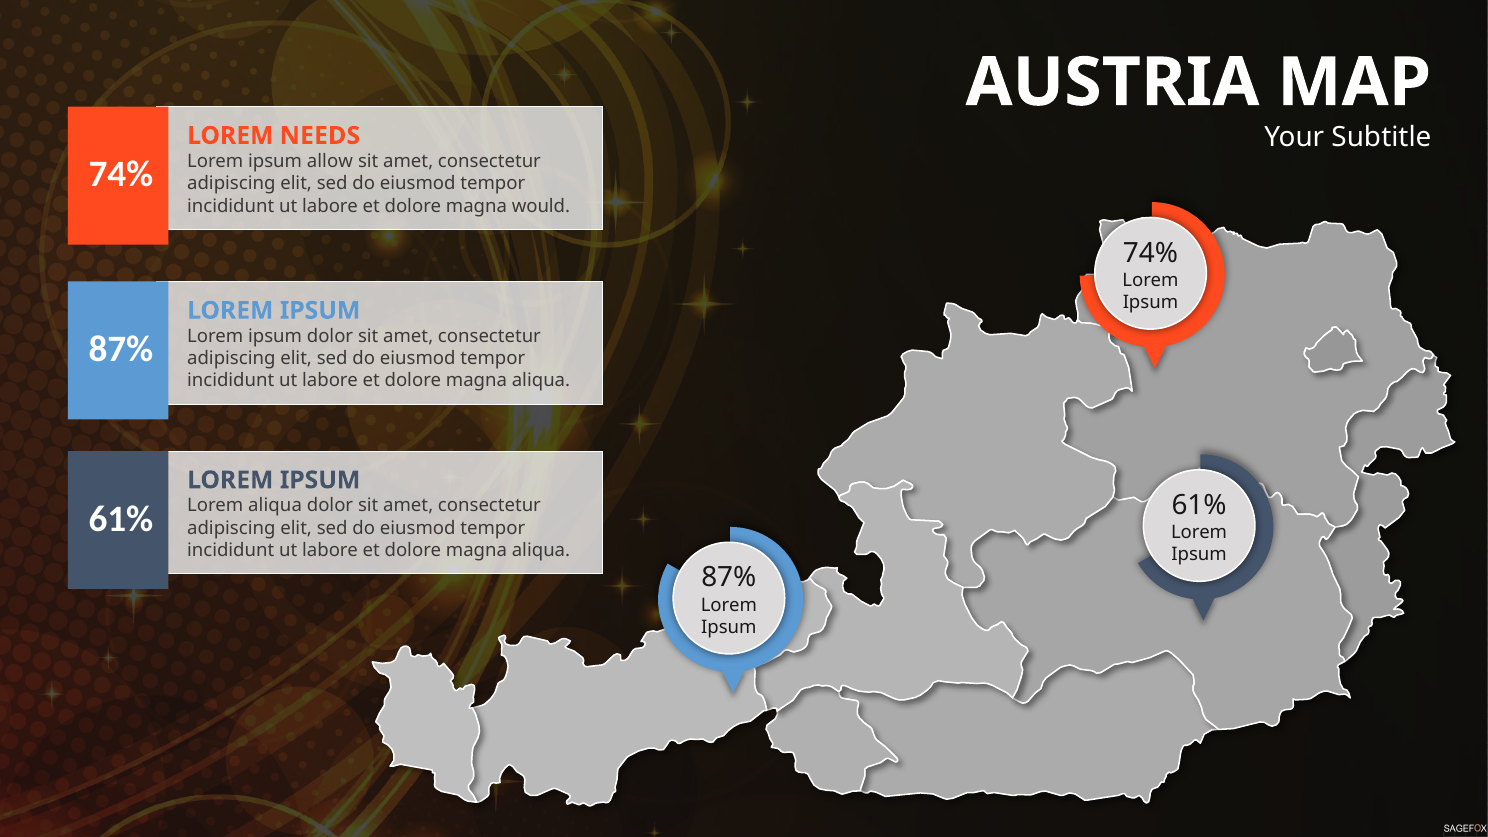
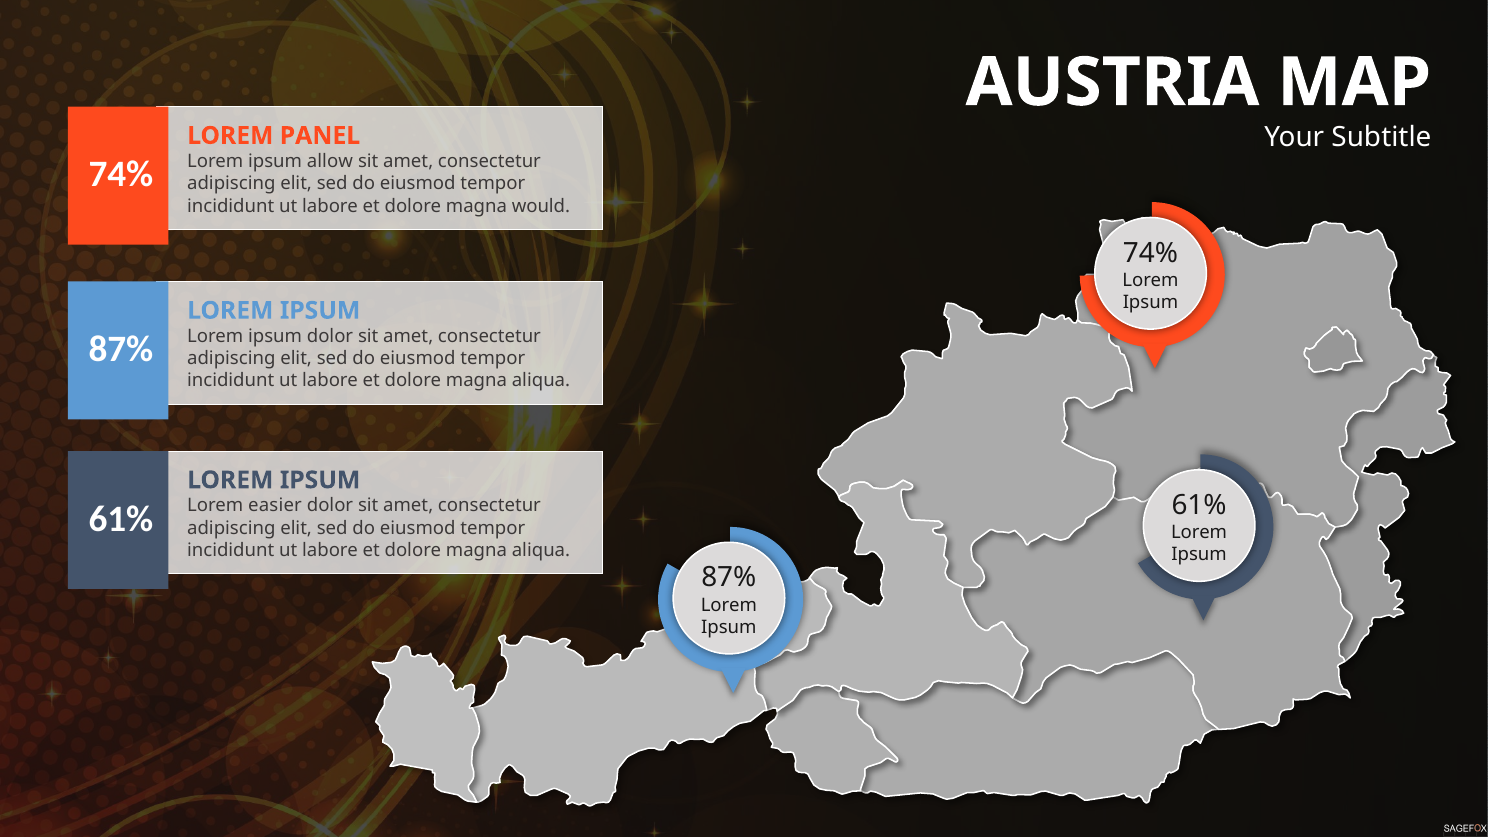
NEEDS: NEEDS -> PANEL
Lorem aliqua: aliqua -> easier
